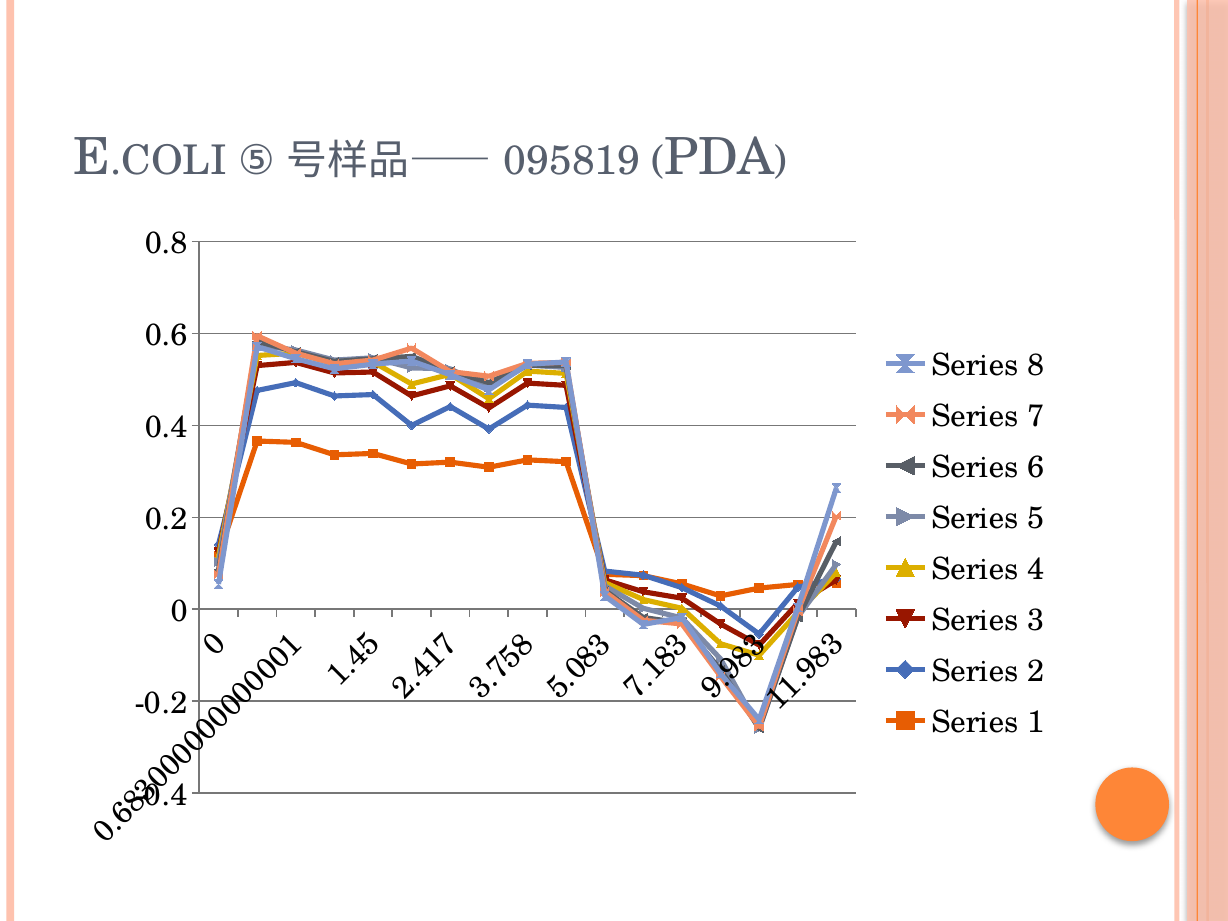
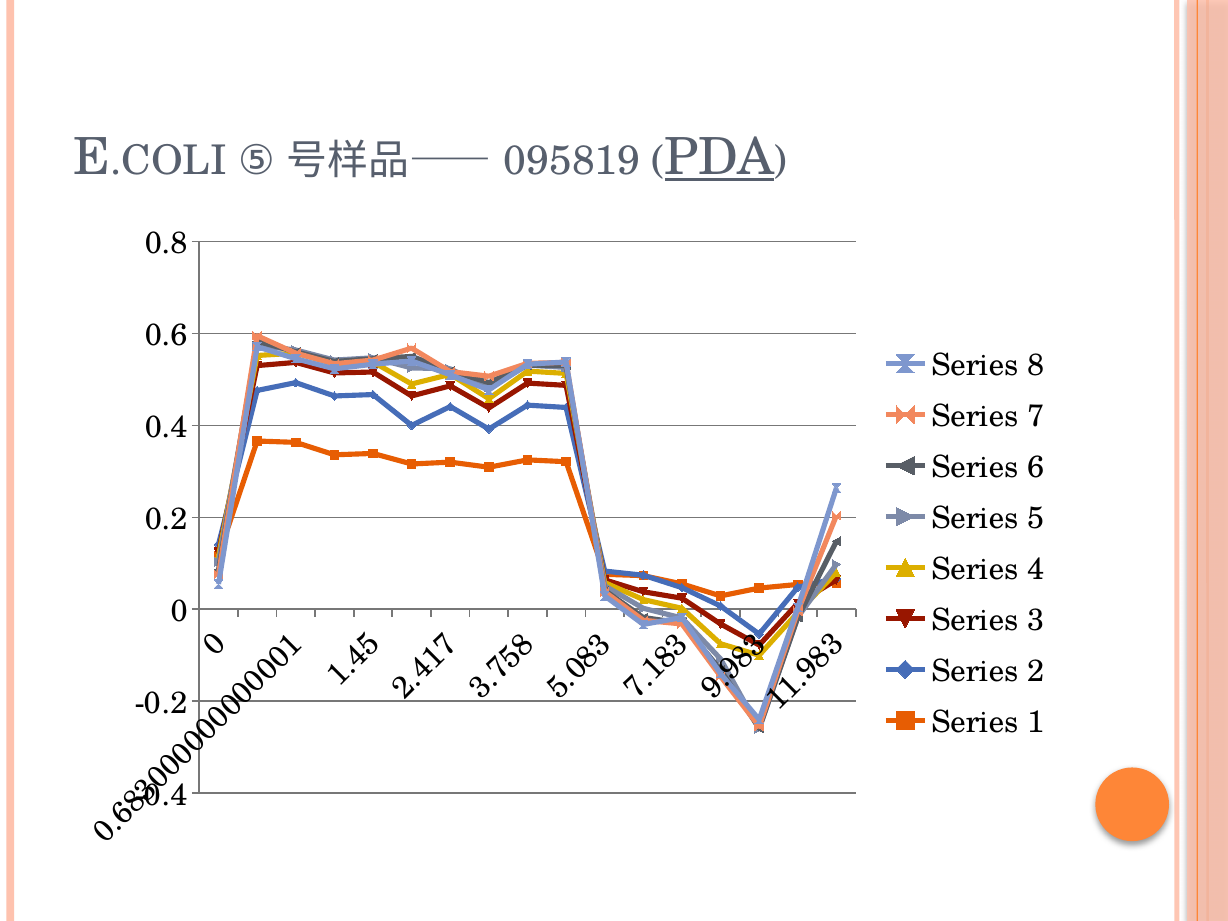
PDA underline: none -> present
